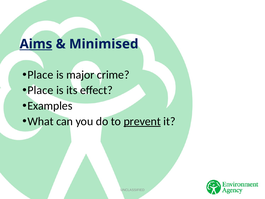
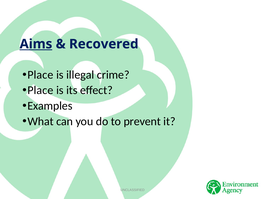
Minimised: Minimised -> Recovered
major: major -> illegal
prevent underline: present -> none
